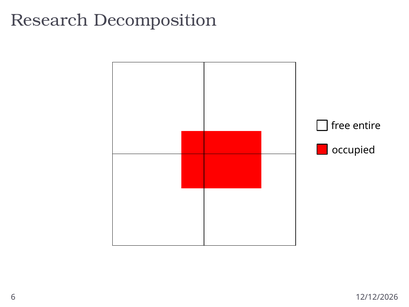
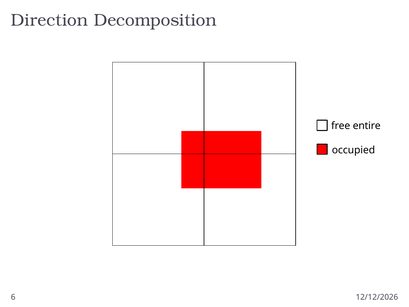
Research: Research -> Direction
